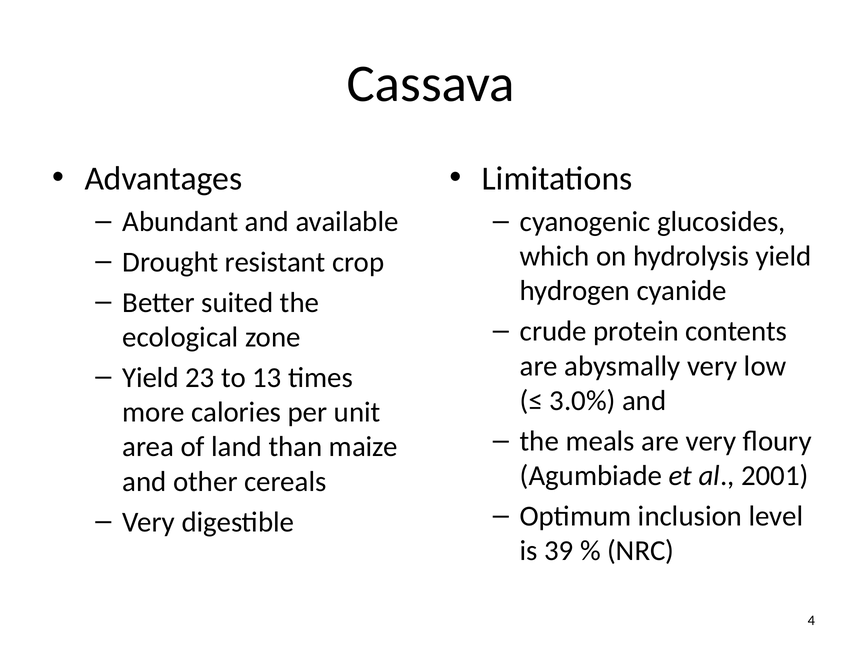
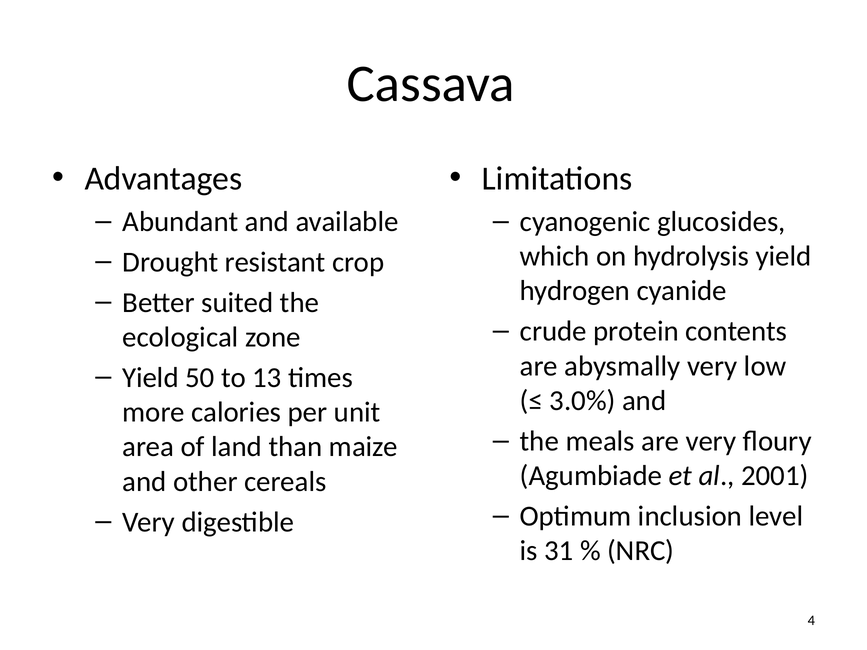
23: 23 -> 50
39: 39 -> 31
